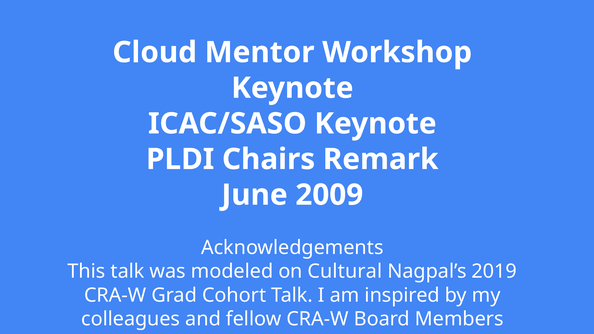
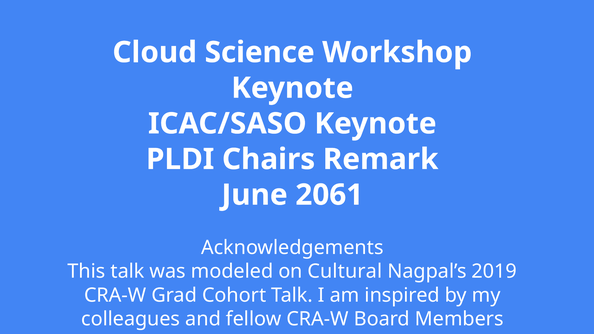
Mentor: Mentor -> Science
2009: 2009 -> 2061
